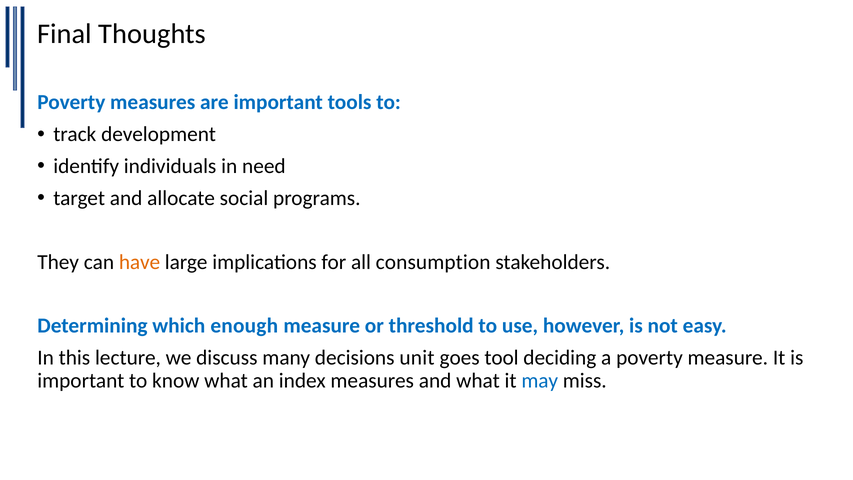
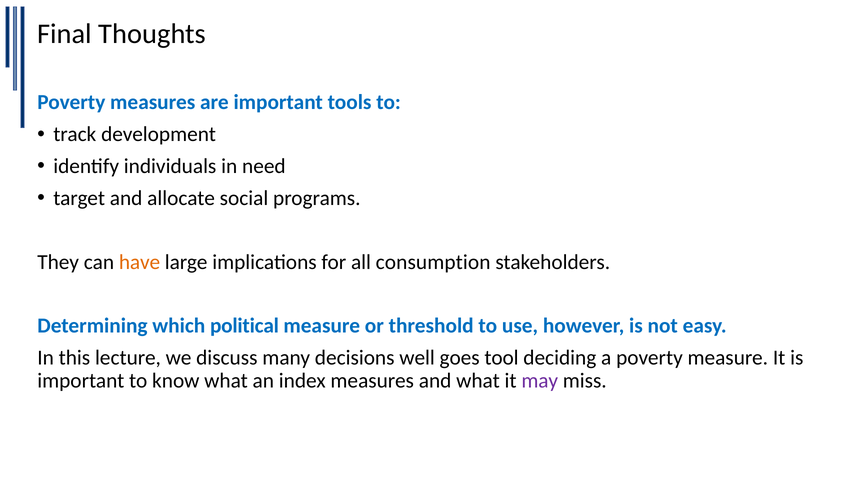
enough: enough -> political
unit: unit -> well
may colour: blue -> purple
